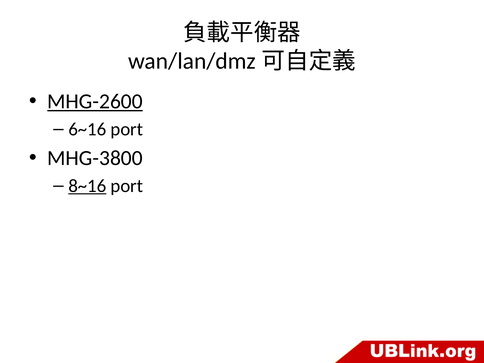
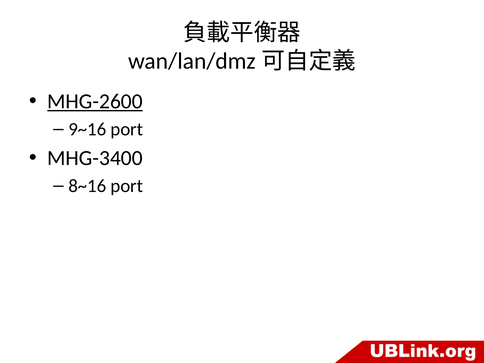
6~16: 6~16 -> 9~16
MHG-3800: MHG-3800 -> MHG-3400
8~16 underline: present -> none
